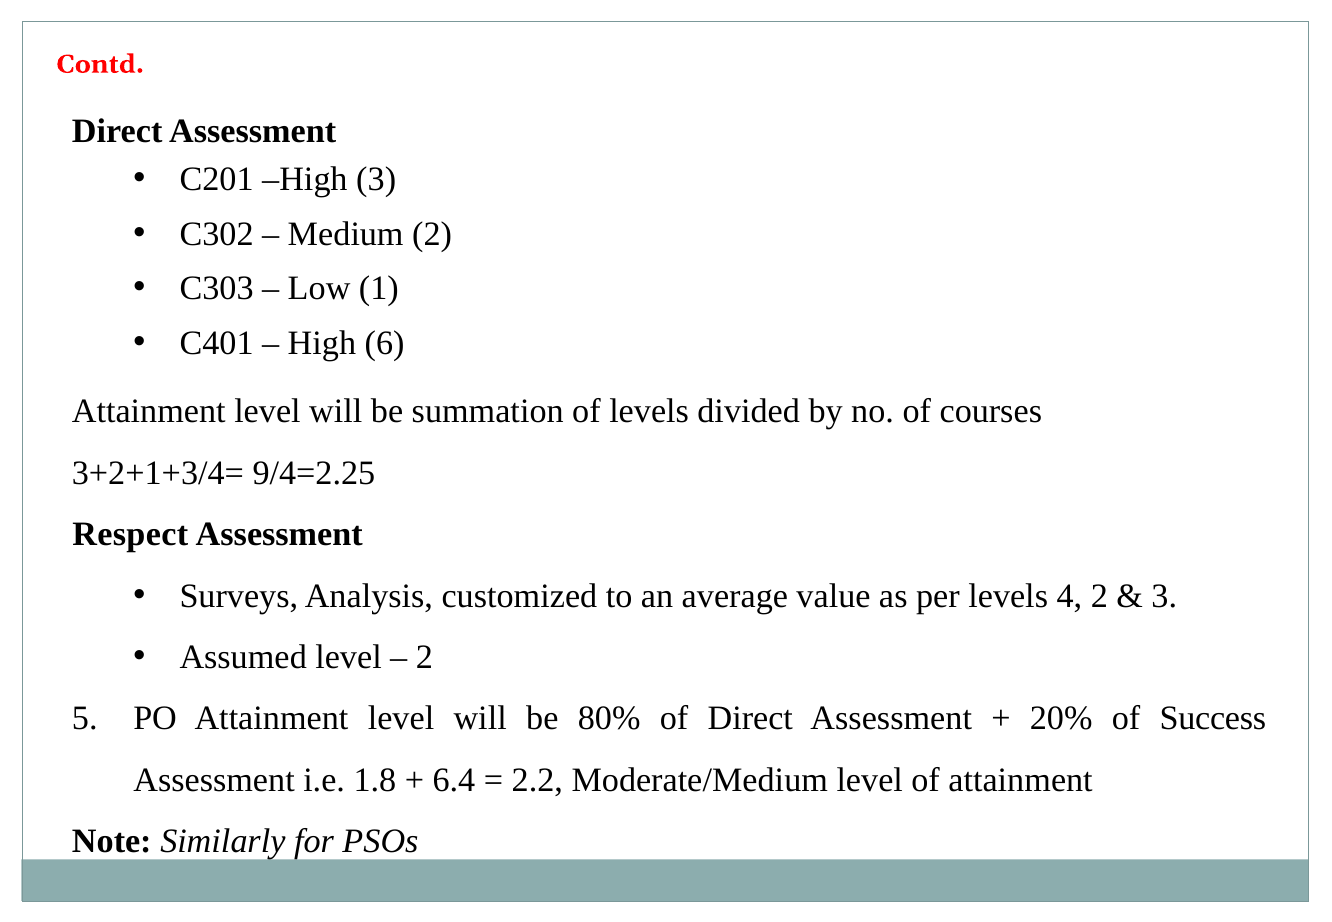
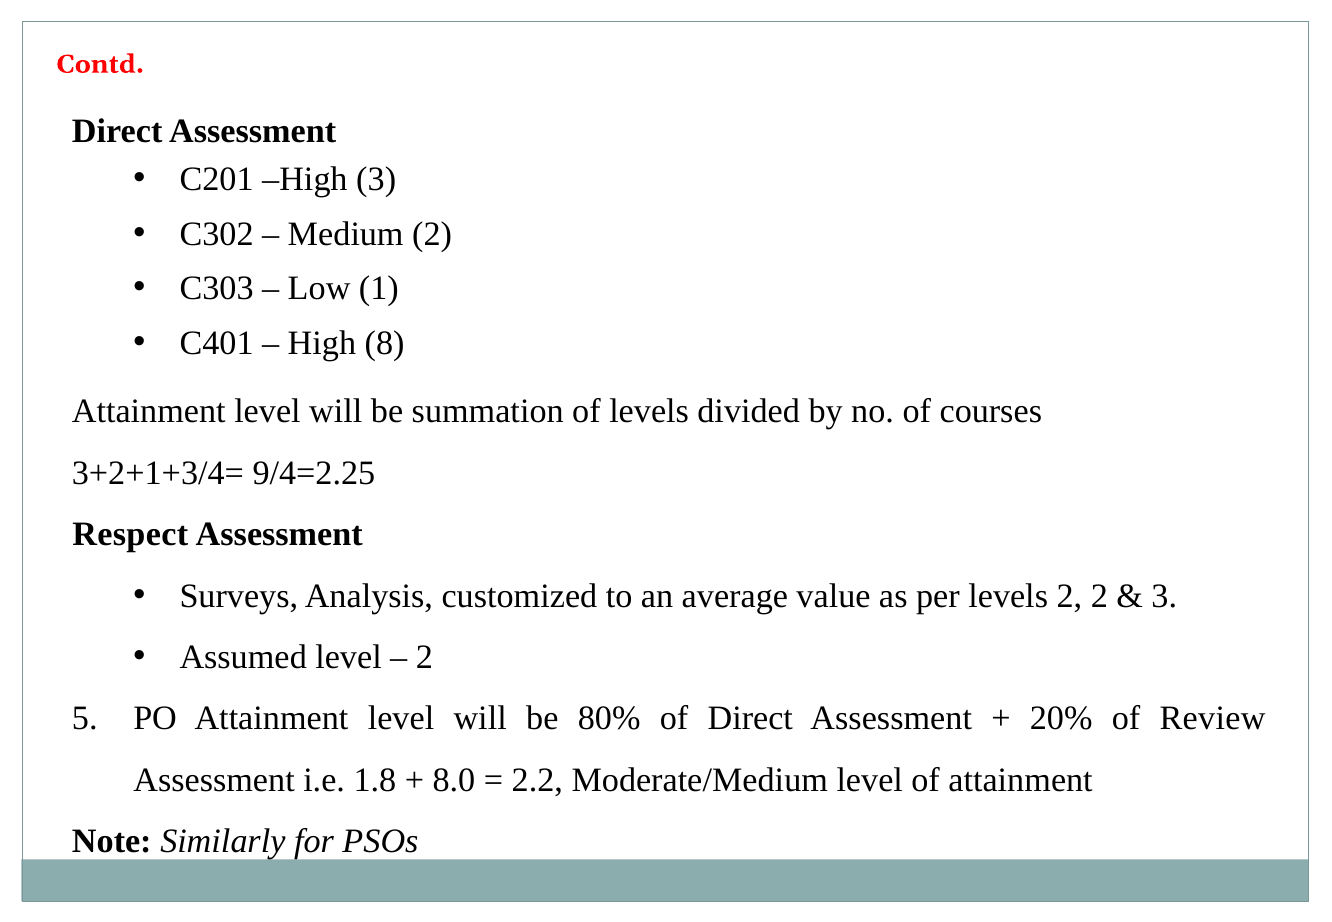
6: 6 -> 8
levels 4: 4 -> 2
Success: Success -> Review
6.4: 6.4 -> 8.0
